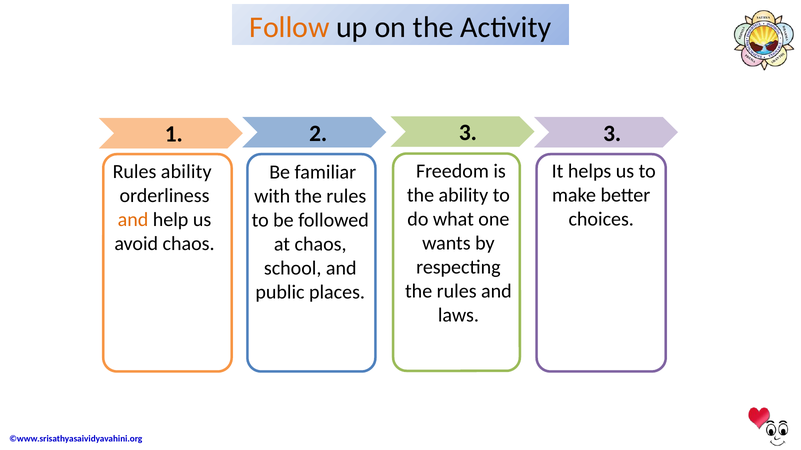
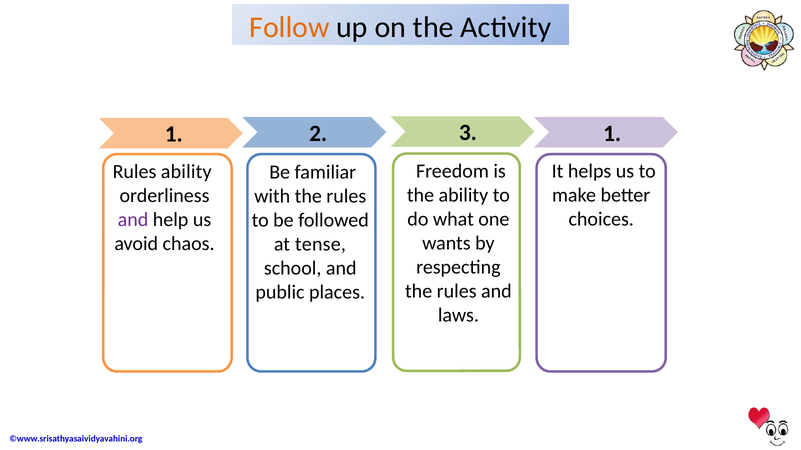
3 at (612, 134): 3 -> 1
and at (133, 220) colour: orange -> purple
at chaos: chaos -> tense
